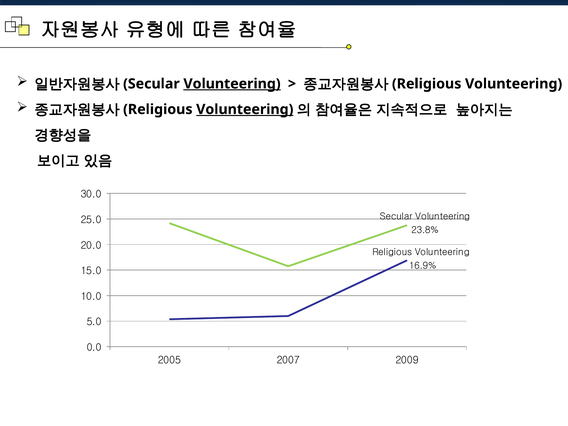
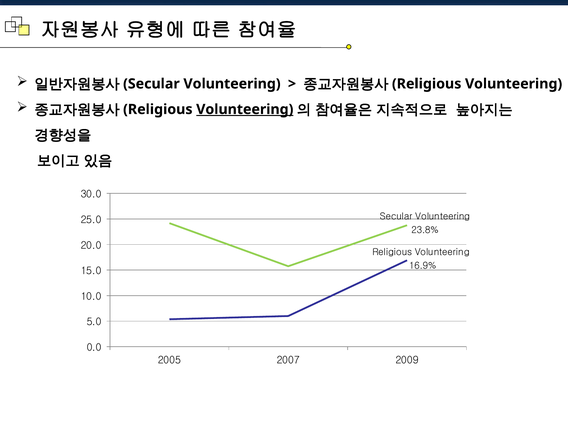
Volunteering at (232, 84) underline: present -> none
